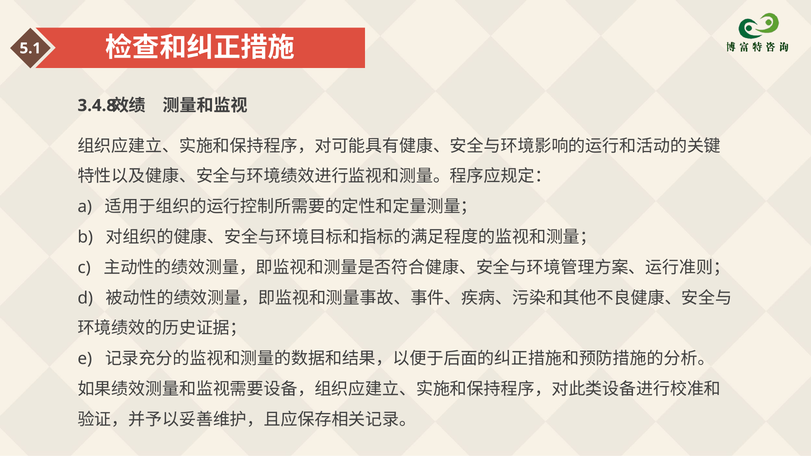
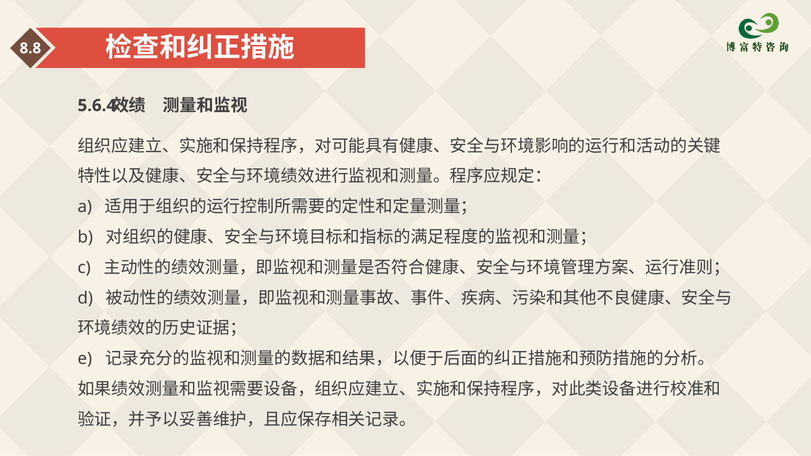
5.1: 5.1 -> 8.8
3.4.8: 3.4.8 -> 5.6.4
